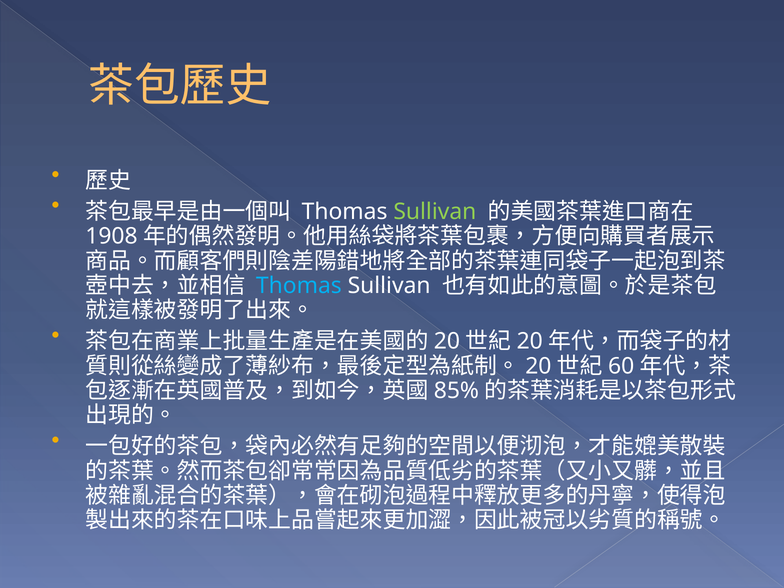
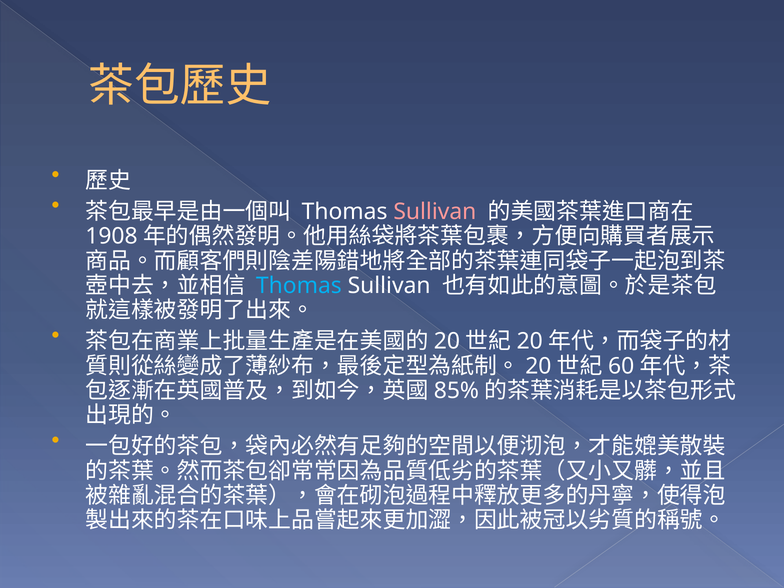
Sullivan at (435, 212) colour: light green -> pink
